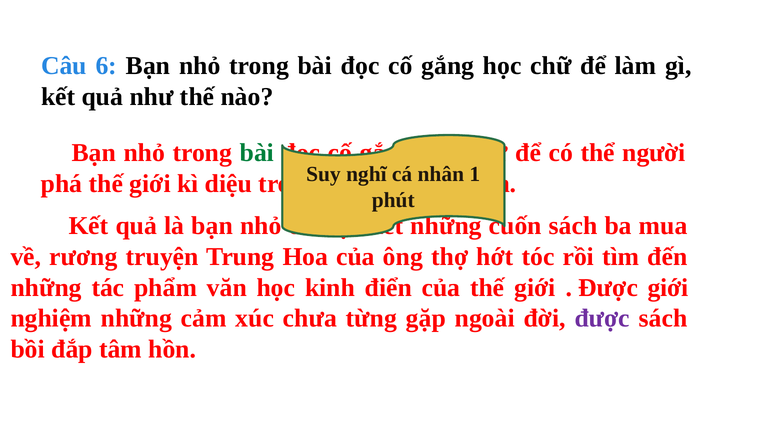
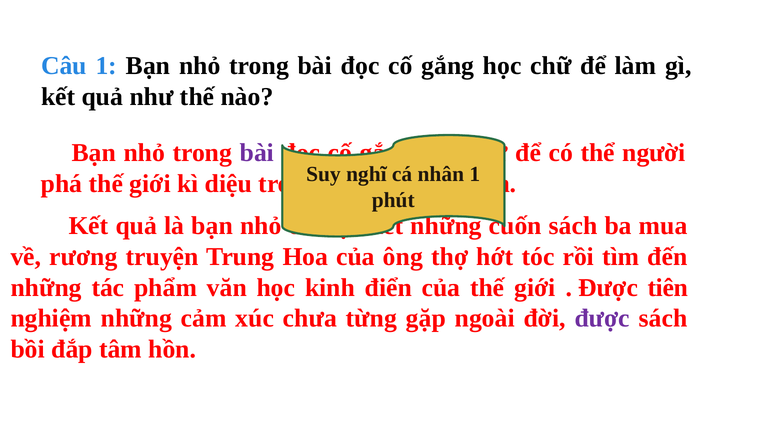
Câu 6: 6 -> 1
bài at (257, 153) colour: green -> purple
Được giới: giới -> tiên
